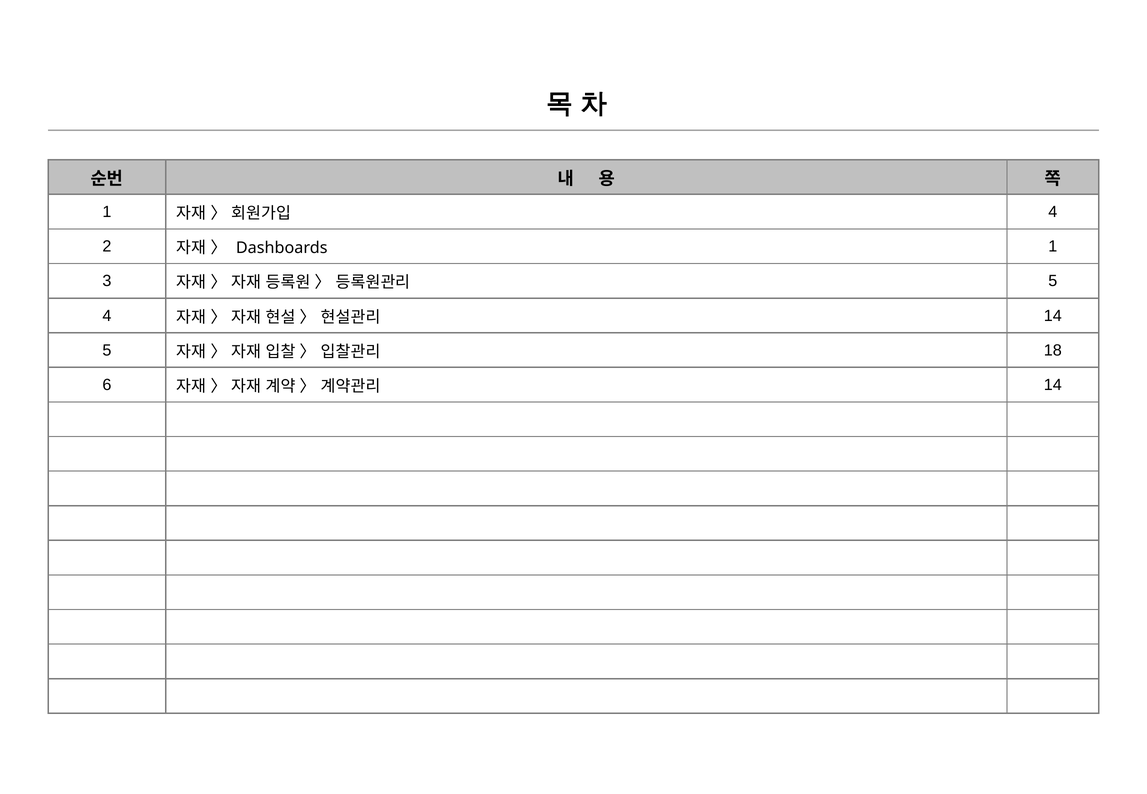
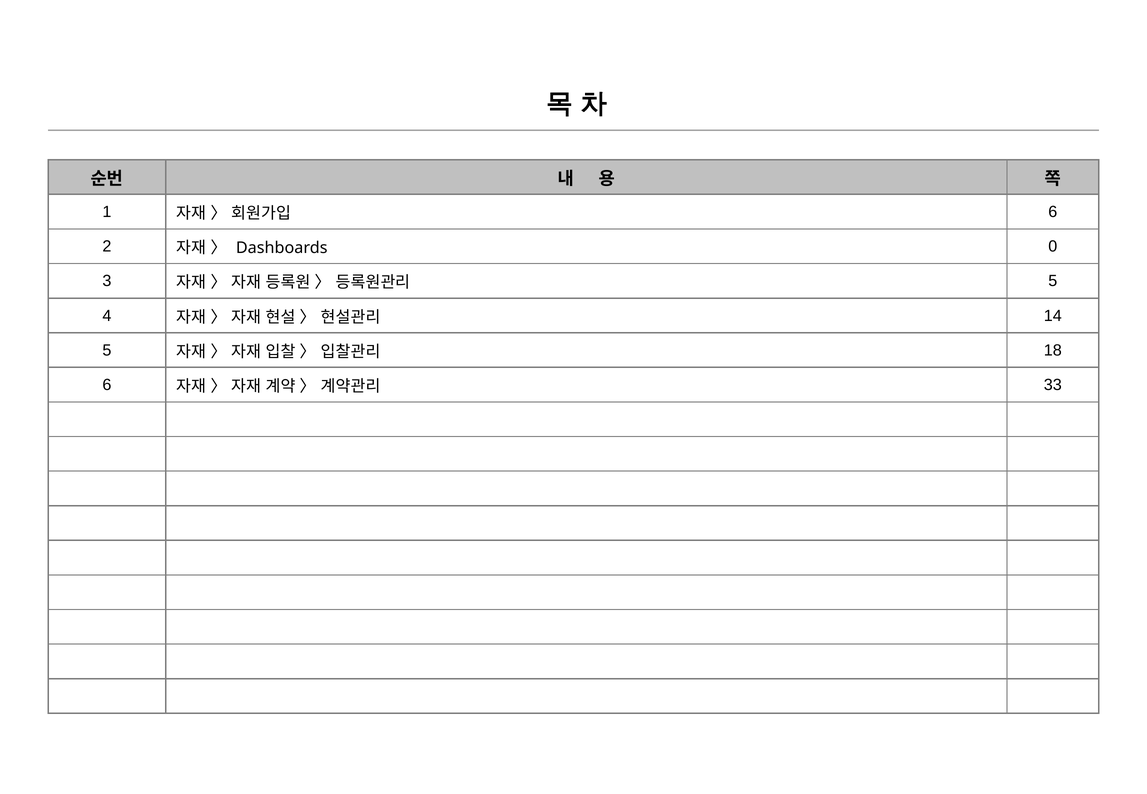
4 at (1053, 212): 4 -> 6
Dashboards 1: 1 -> 0
14 at (1053, 385): 14 -> 33
